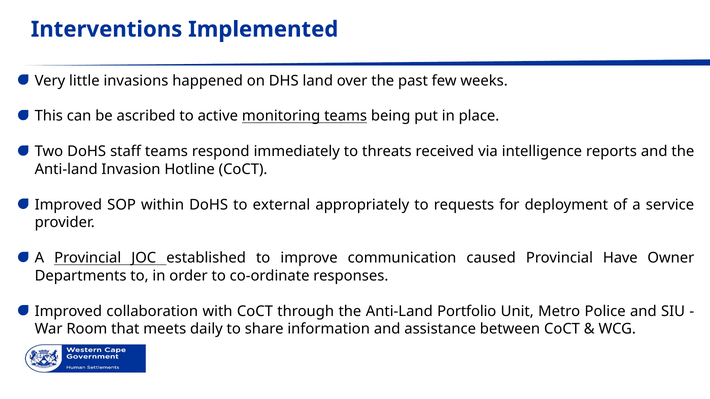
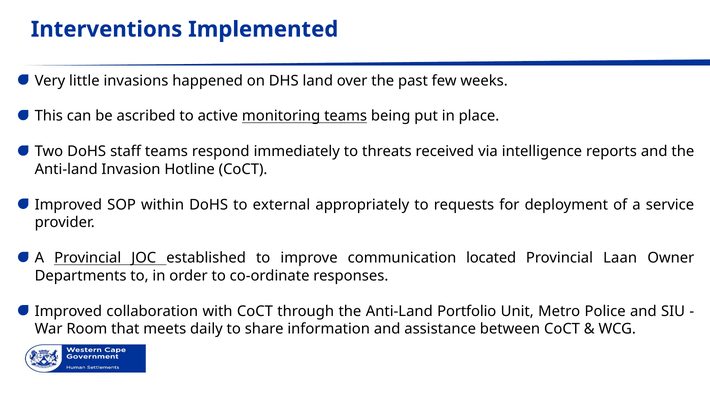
caused: caused -> located
Have: Have -> Laan
